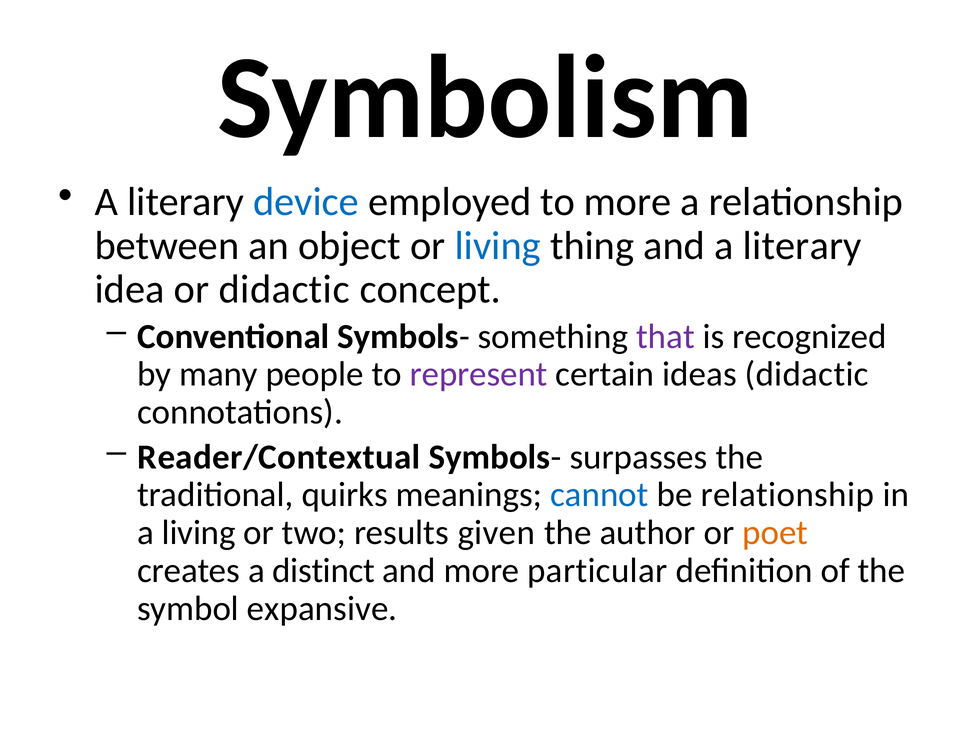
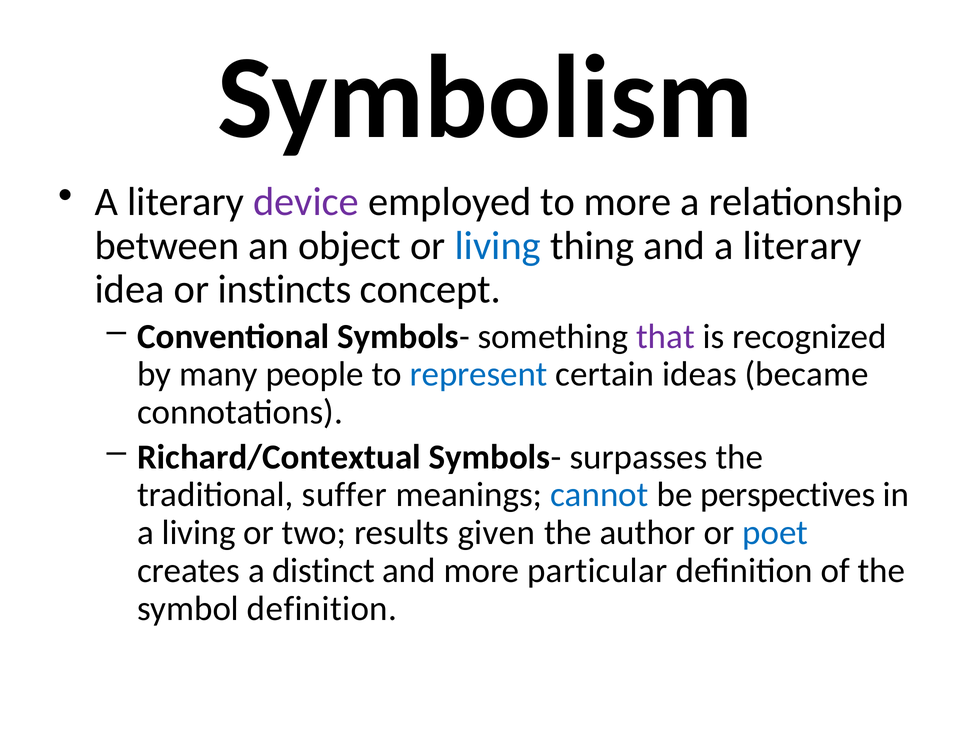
device colour: blue -> purple
or didactic: didactic -> instincts
represent colour: purple -> blue
ideas didactic: didactic -> became
Reader/Contextual: Reader/Contextual -> Richard/Contextual
quirks: quirks -> suffer
be relationship: relationship -> perspectives
poet colour: orange -> blue
symbol expansive: expansive -> definition
